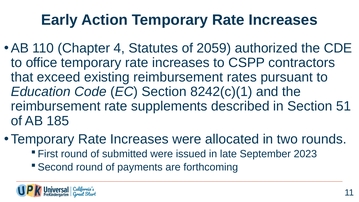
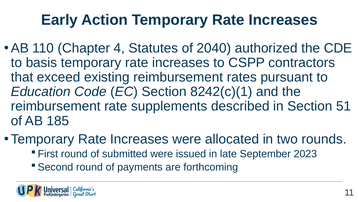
2059: 2059 -> 2040
office: office -> basis
